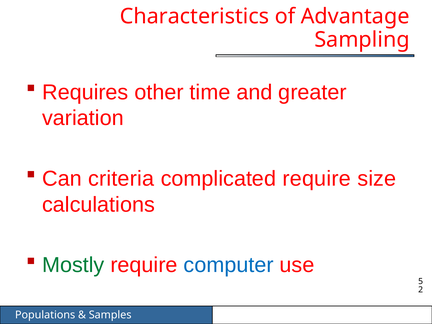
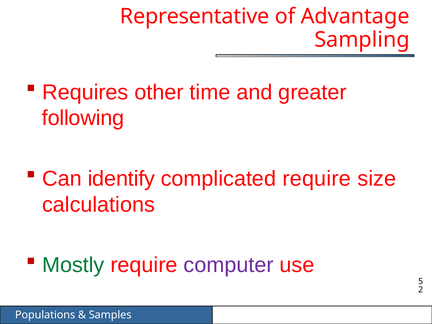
Characteristics: Characteristics -> Representative
variation: variation -> following
criteria: criteria -> identify
computer colour: blue -> purple
